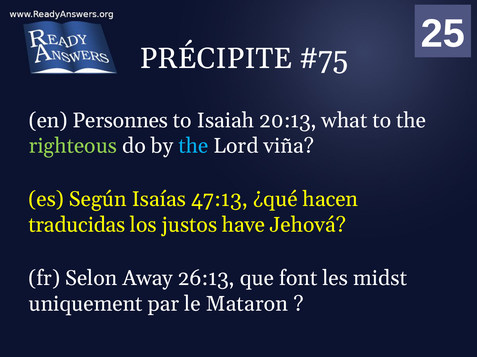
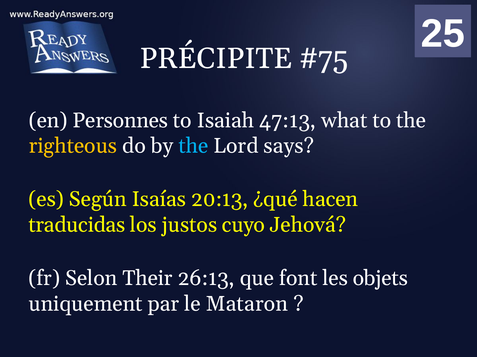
20:13: 20:13 -> 47:13
righteous colour: light green -> yellow
viña: viña -> says
47:13: 47:13 -> 20:13
have: have -> cuyo
Away: Away -> Their
midst: midst -> objets
